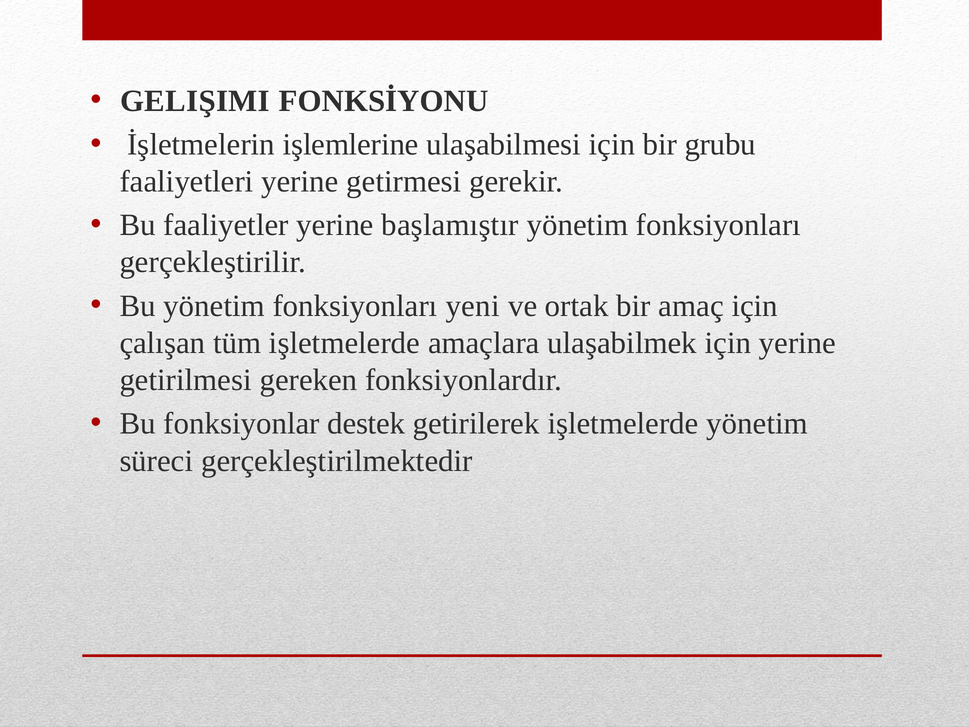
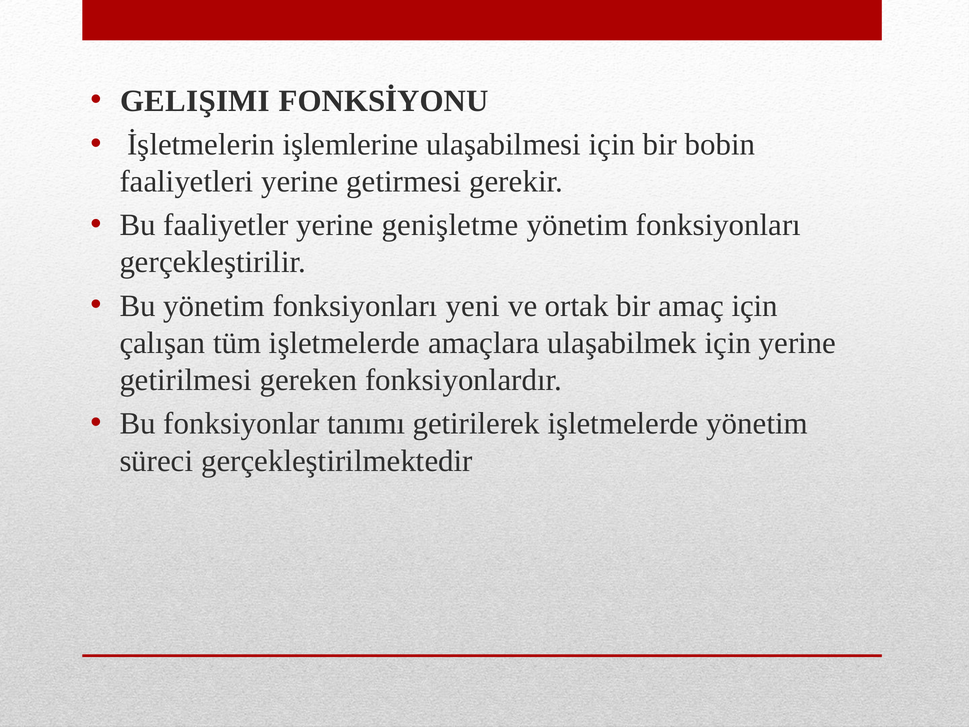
grubu: grubu -> bobin
başlamıştır: başlamıştır -> genişletme
destek: destek -> tanımı
